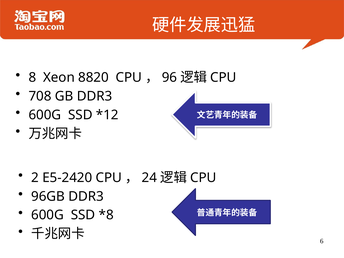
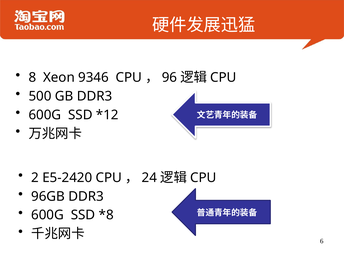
8820: 8820 -> 9346
708: 708 -> 500
